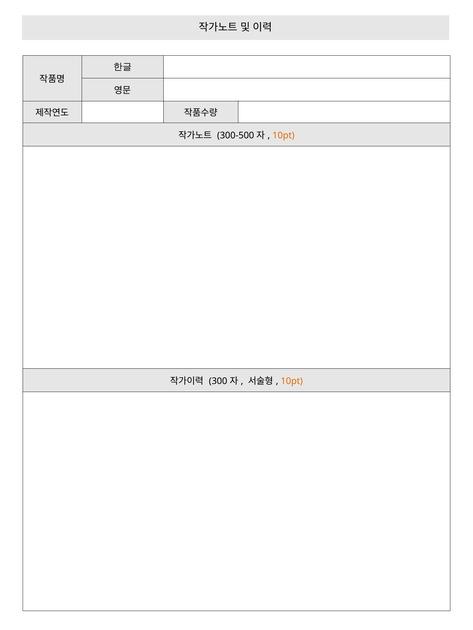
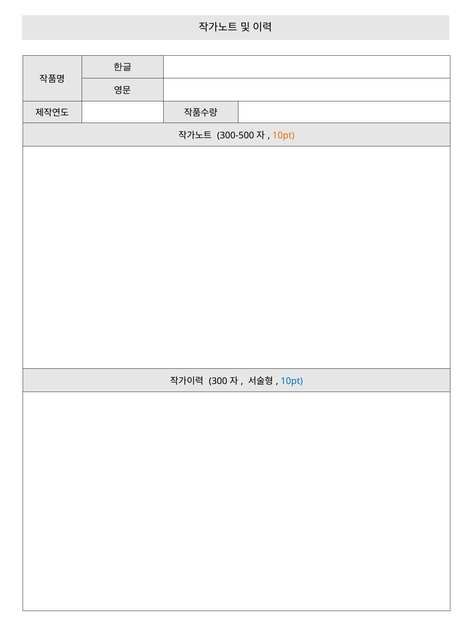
10pt at (292, 382) colour: orange -> blue
